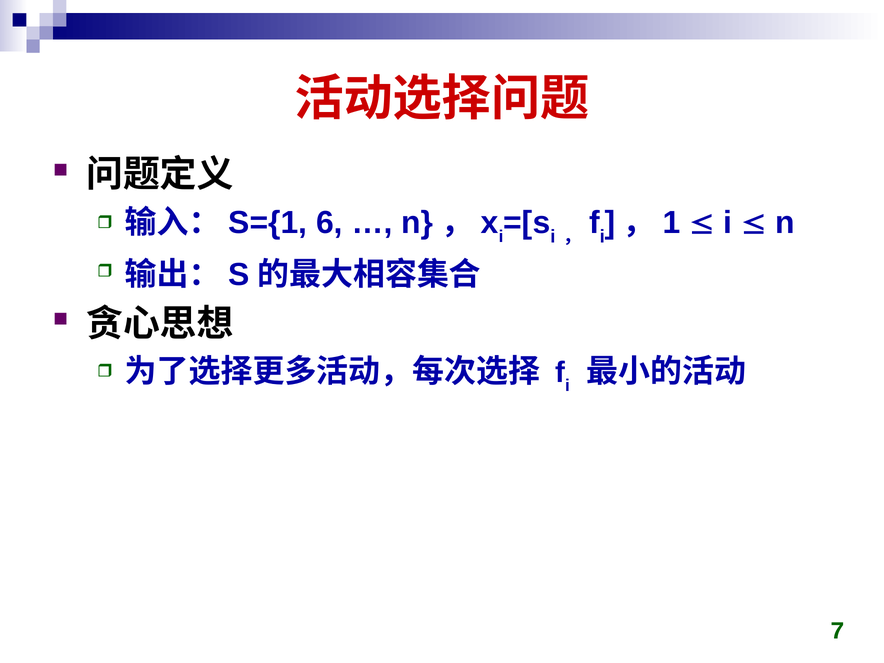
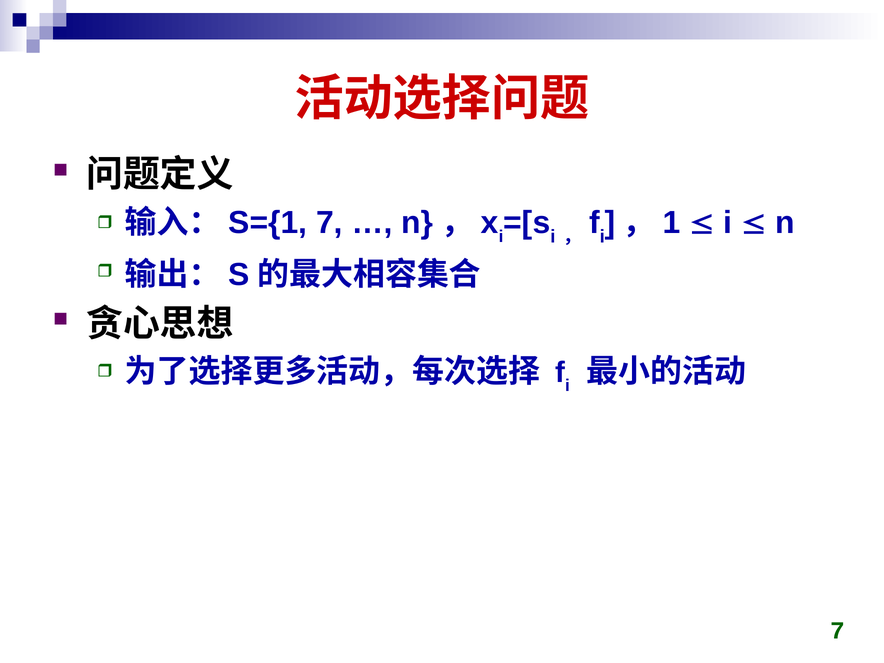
6 at (330, 223): 6 -> 7
